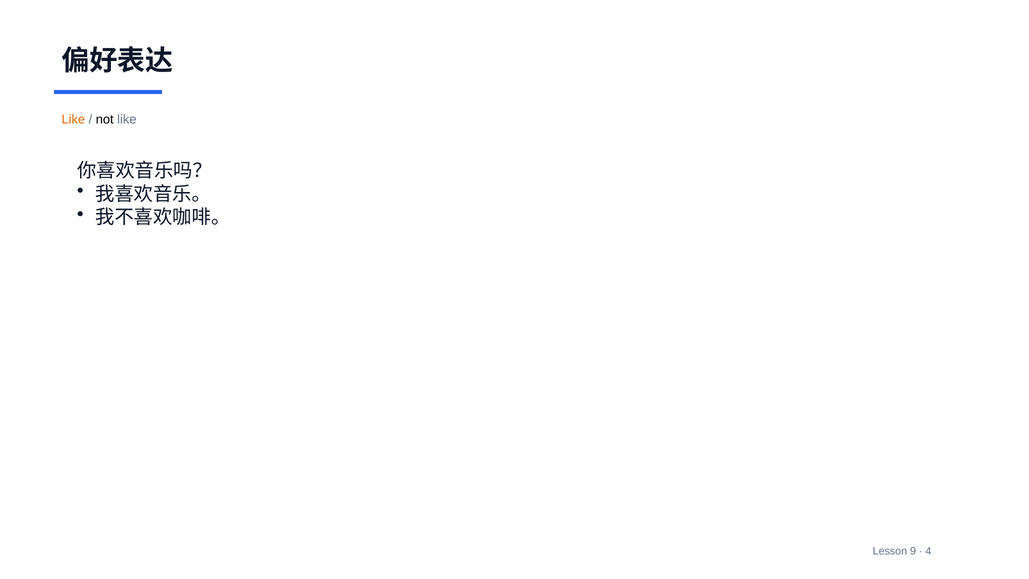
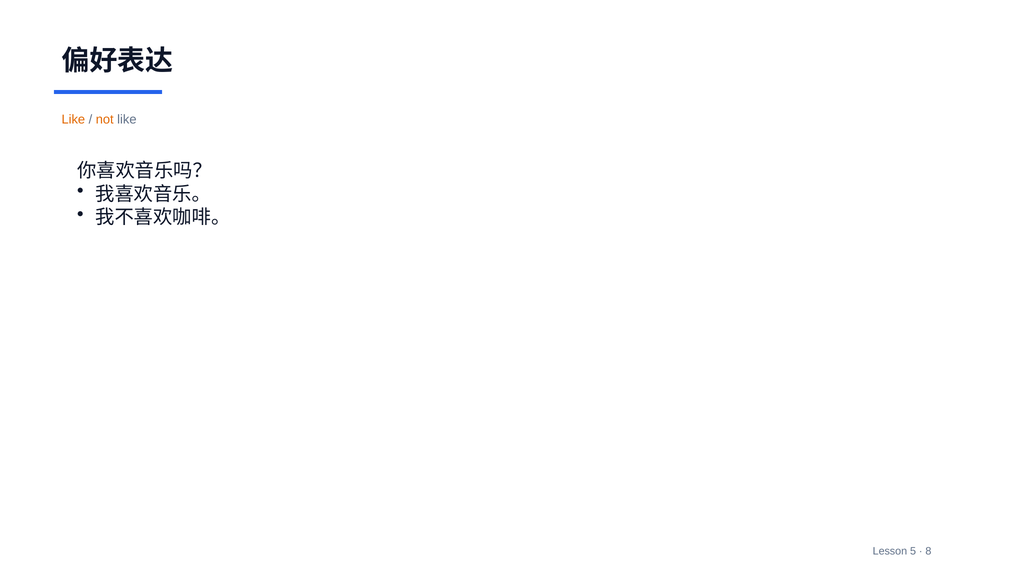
not colour: black -> orange
9: 9 -> 5
4: 4 -> 8
